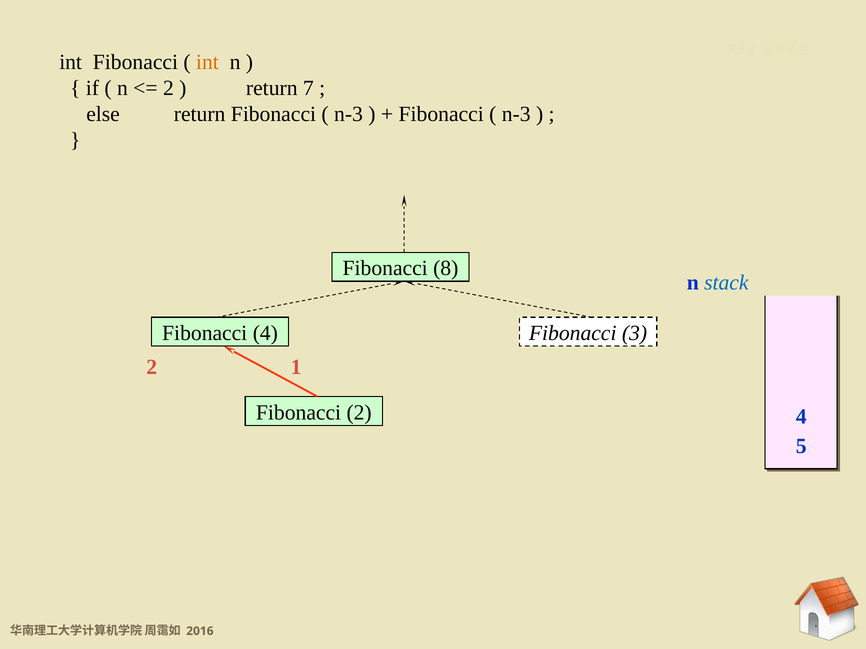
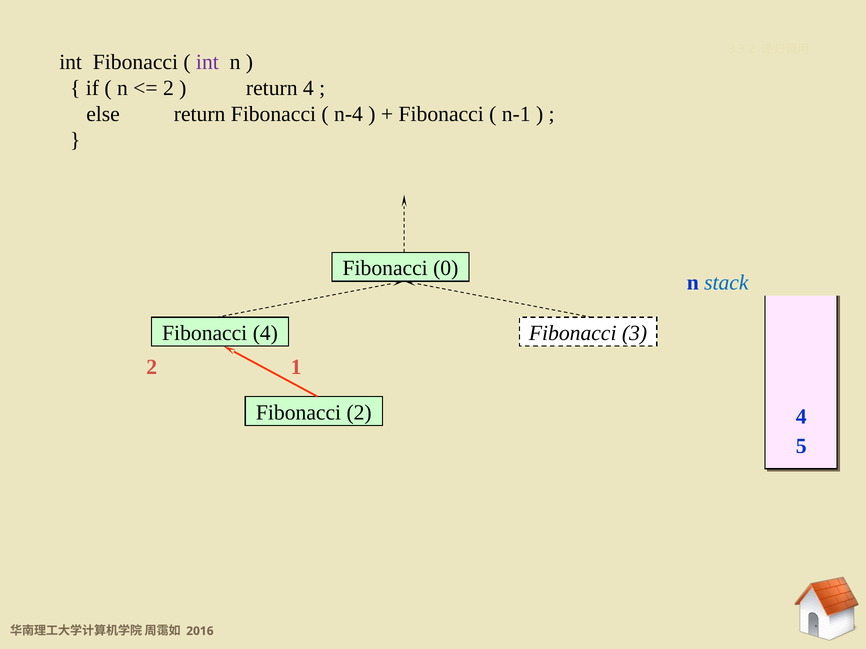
int at (207, 62) colour: orange -> purple
return 7: 7 -> 4
n-3 at (349, 114): n-3 -> n-4
n-3 at (516, 114): n-3 -> n-1
8: 8 -> 0
